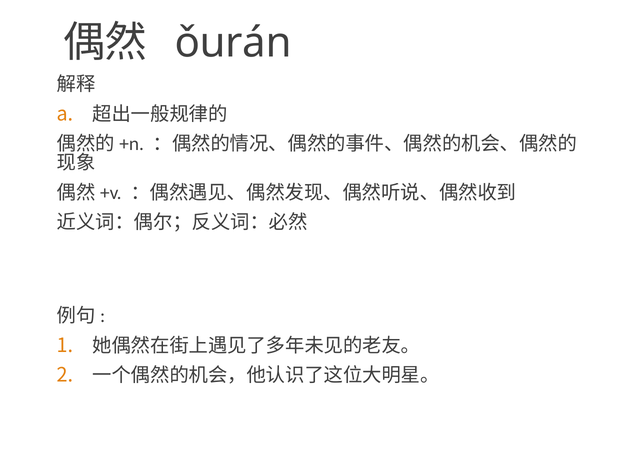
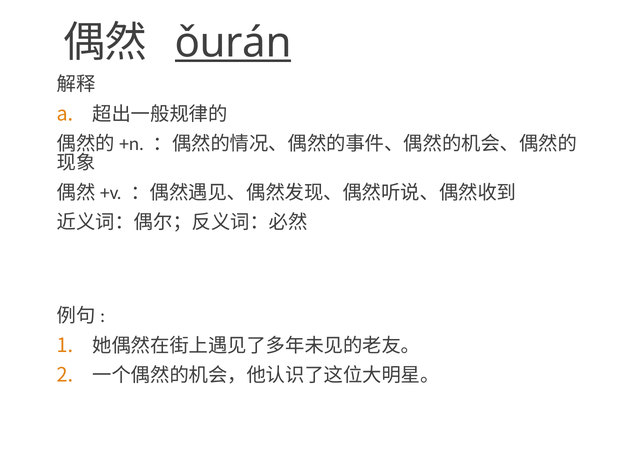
ǒurán underline: none -> present
